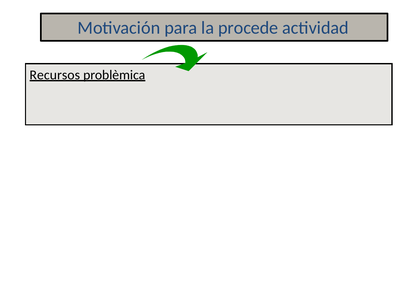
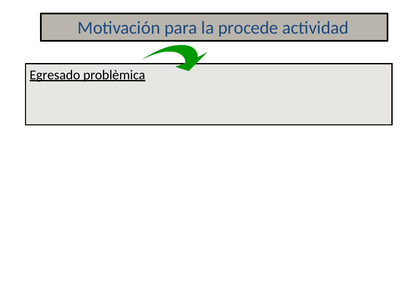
Recursos: Recursos -> Egresado
